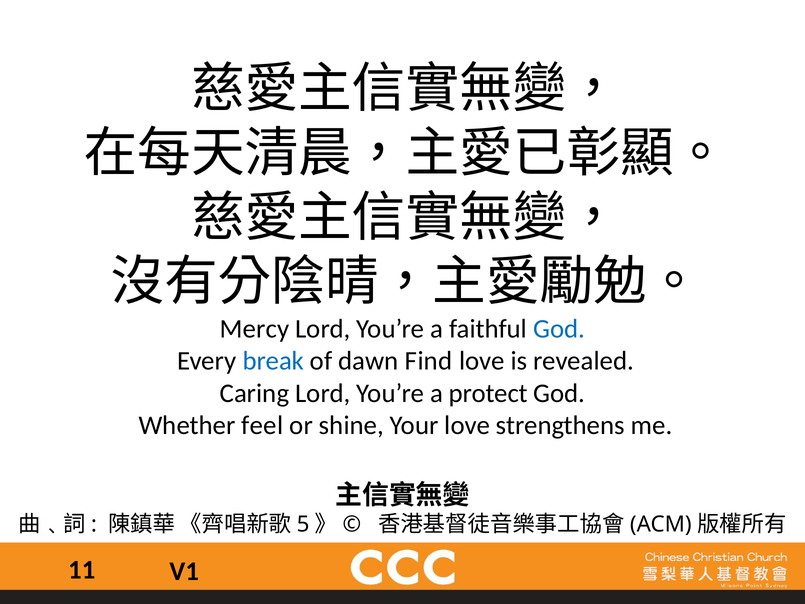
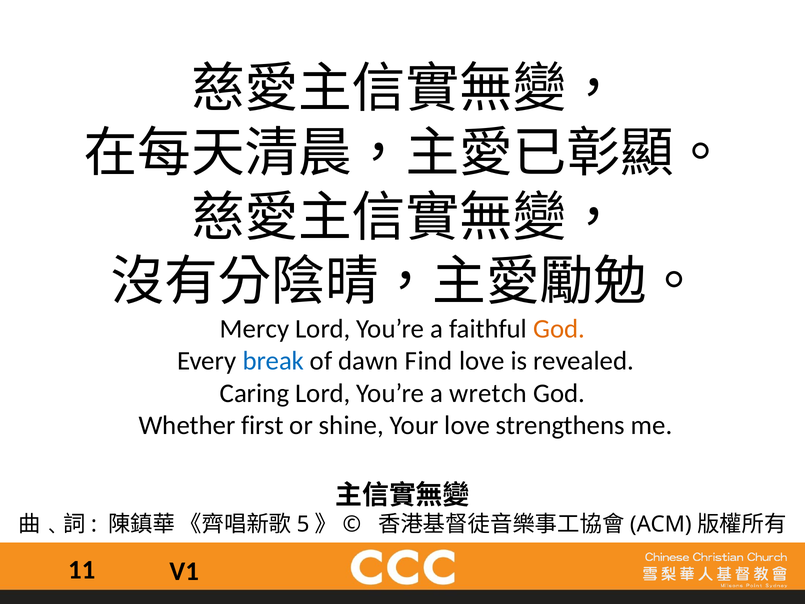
God at (559, 329) colour: blue -> orange
protect: protect -> wretch
feel: feel -> first
